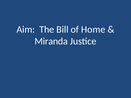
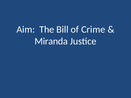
Home: Home -> Crime
